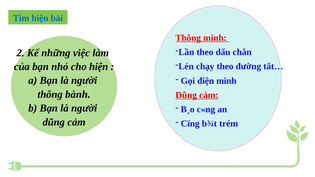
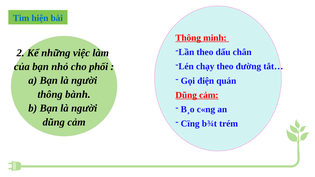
cho hiện: hiện -> phối
điện minh: minh -> quán
